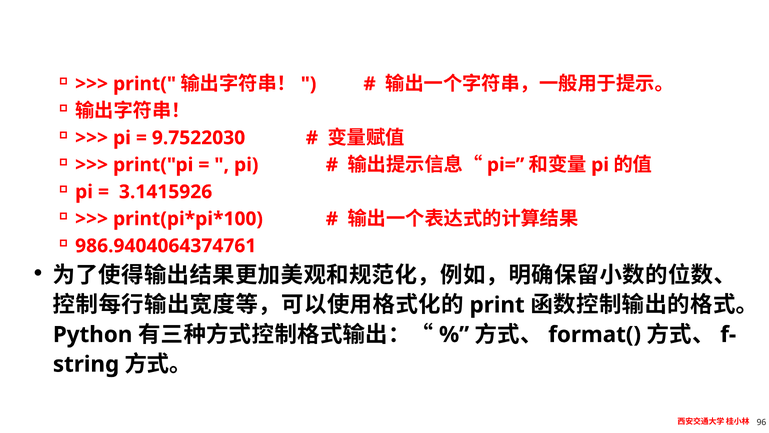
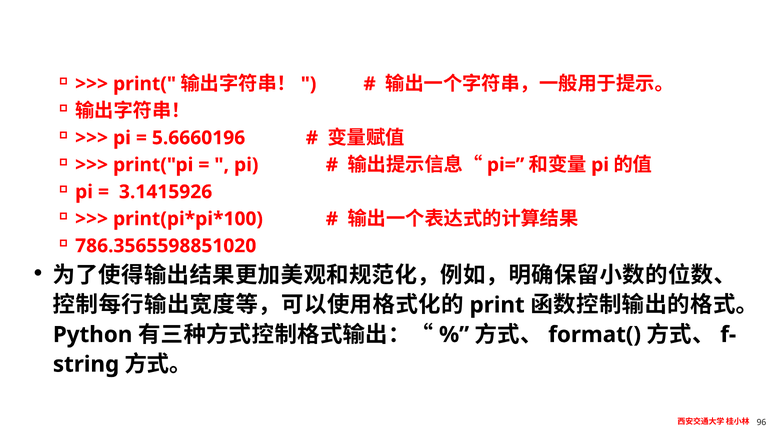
9.7522030: 9.7522030 -> 5.6660196
986.9404064374761: 986.9404064374761 -> 786.3565598851020
